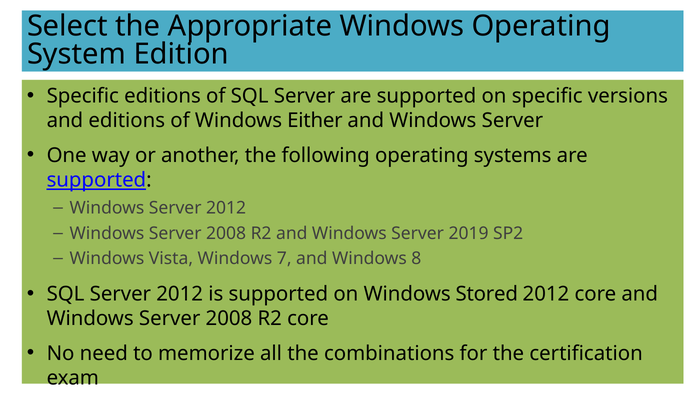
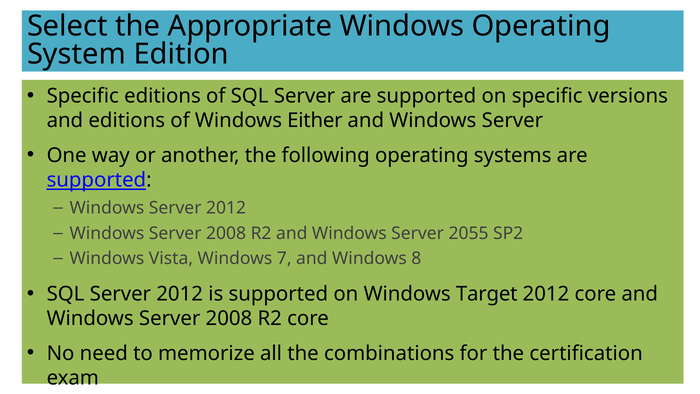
2019: 2019 -> 2055
Stored: Stored -> Target
